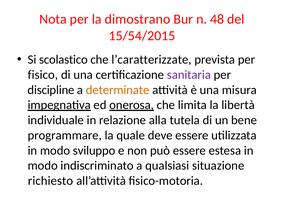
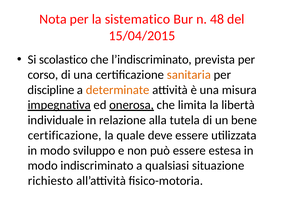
dimostrano: dimostrano -> sistematico
15/54/2015: 15/54/2015 -> 15/04/2015
l’caratterizzate: l’caratterizzate -> l’indiscriminato
fisico: fisico -> corso
sanitaria colour: purple -> orange
programmare at (65, 135): programmare -> certificazione
